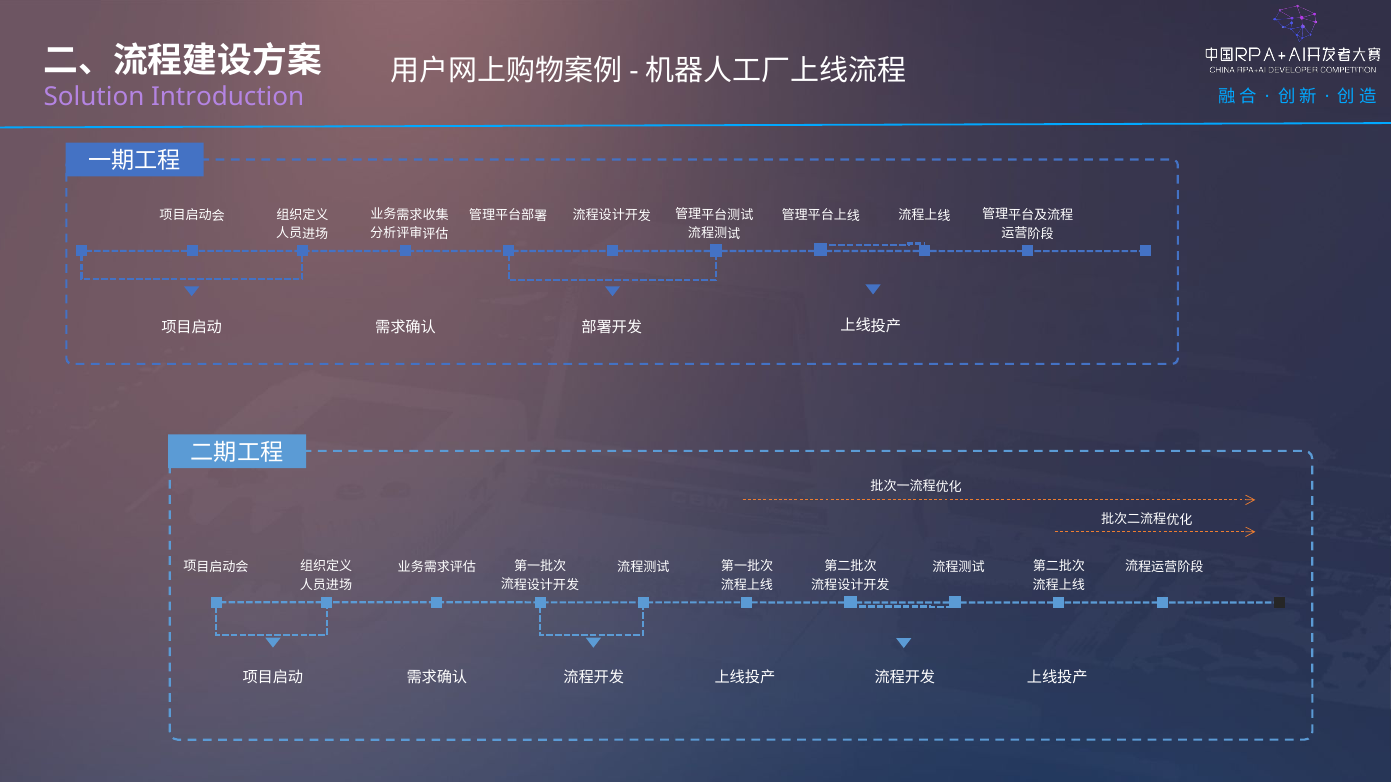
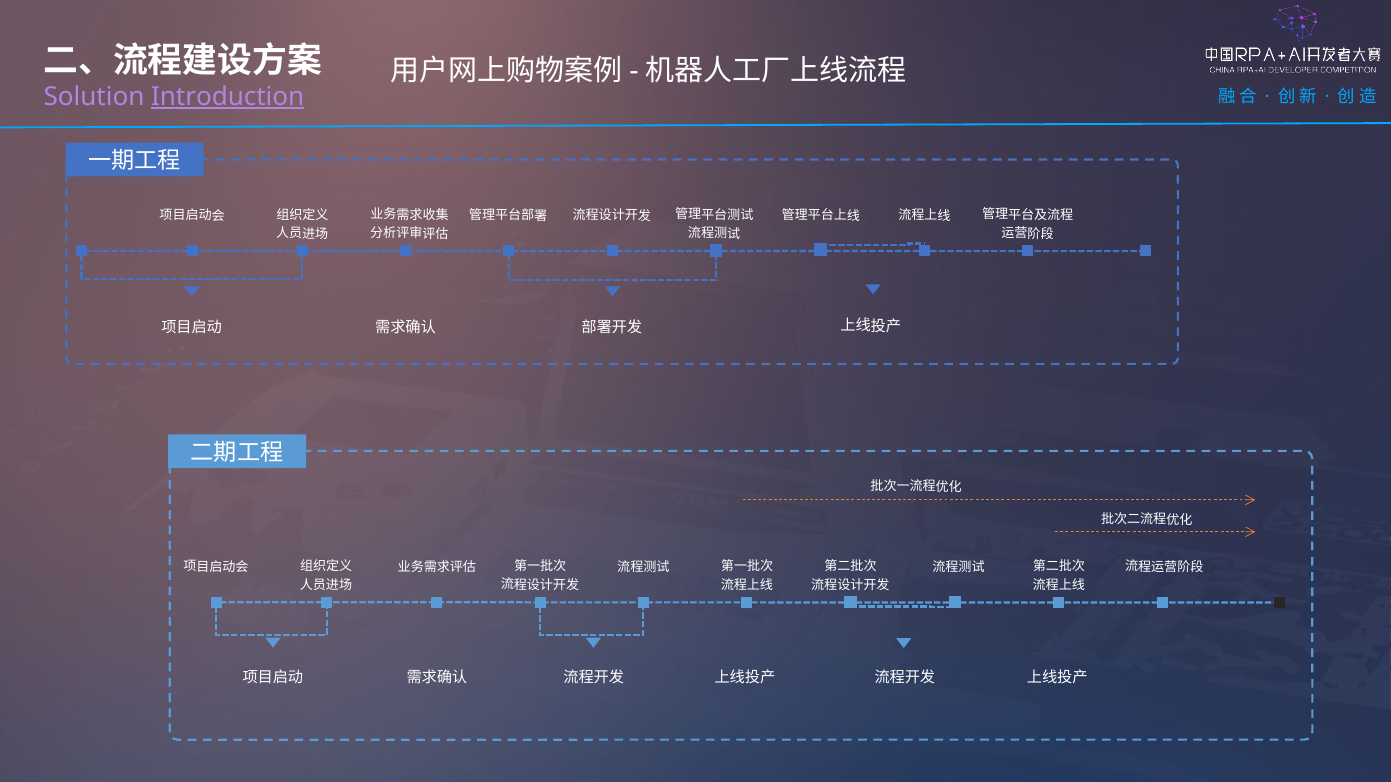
Introduction underline: none -> present
